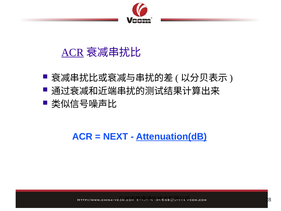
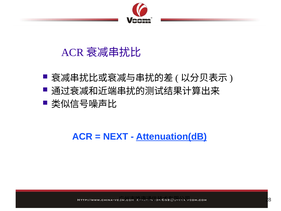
ACR at (73, 52) underline: present -> none
